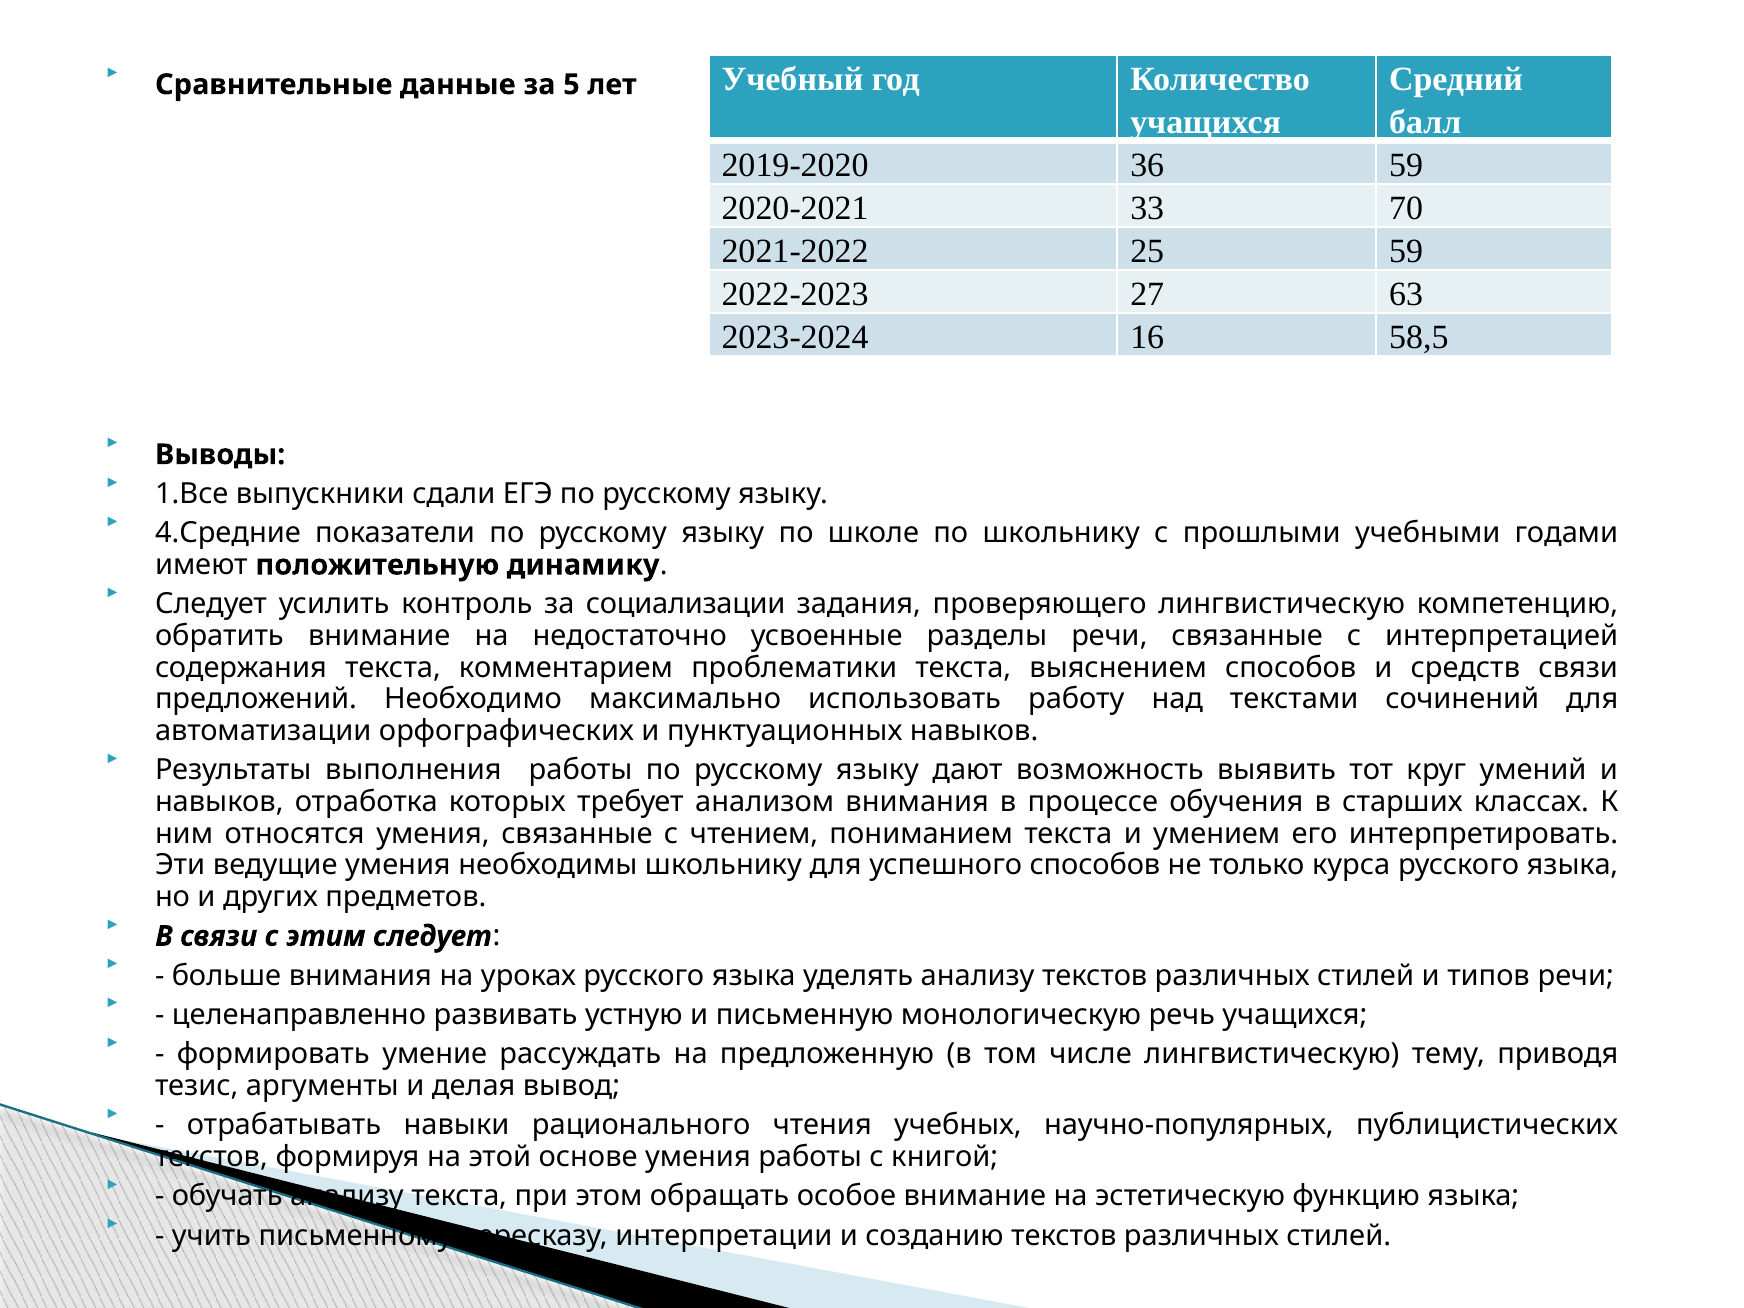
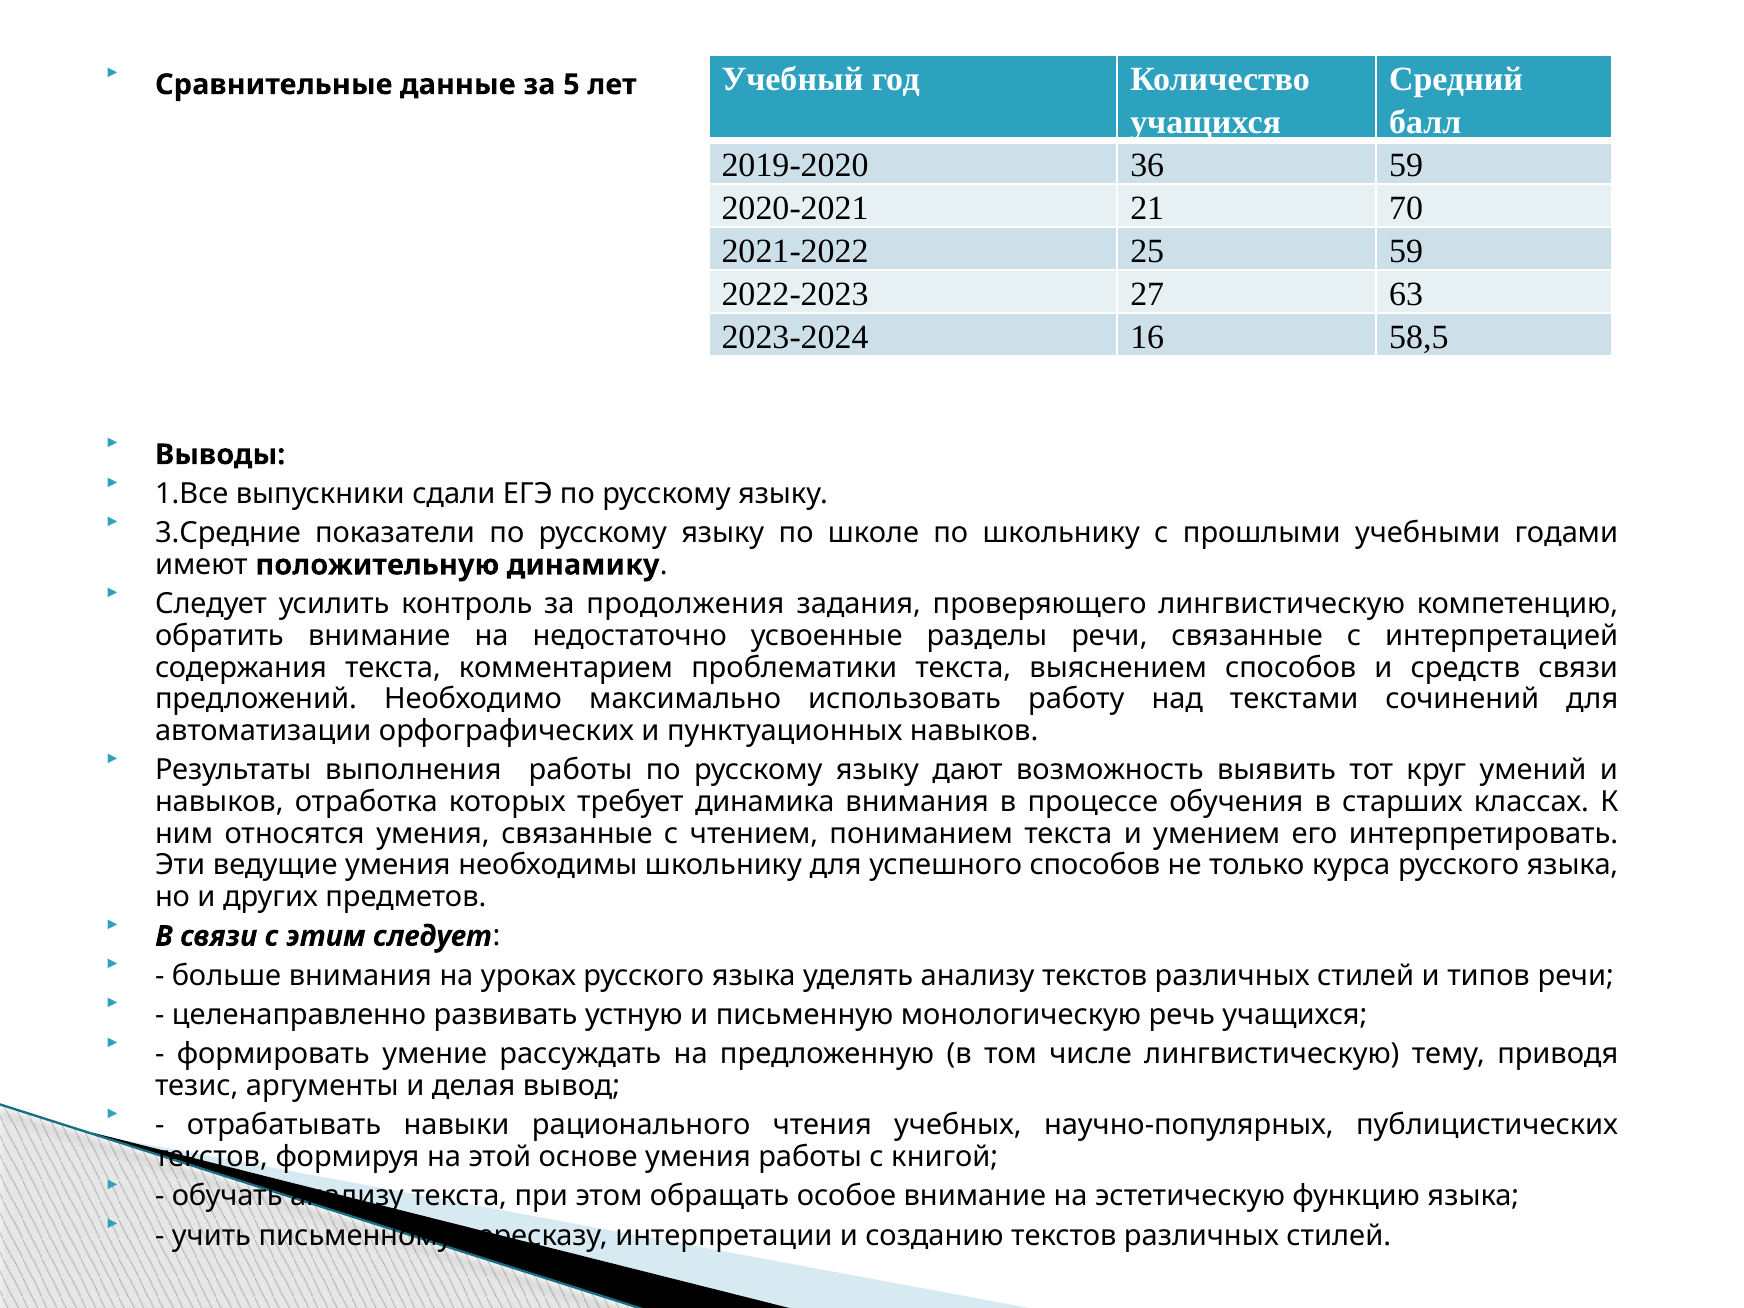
33: 33 -> 21
4.Средние: 4.Средние -> 3.Средние
социализации: социализации -> продолжения
анализом: анализом -> динамика
